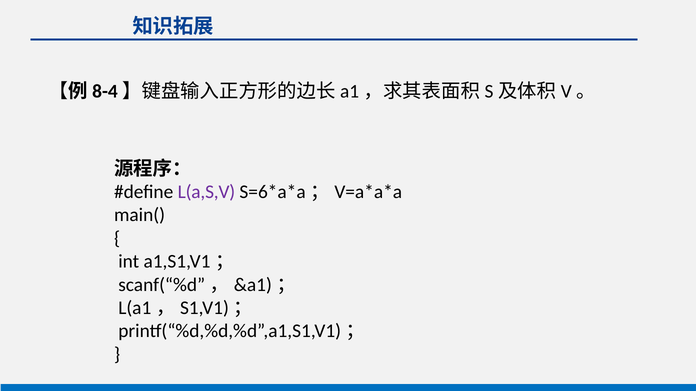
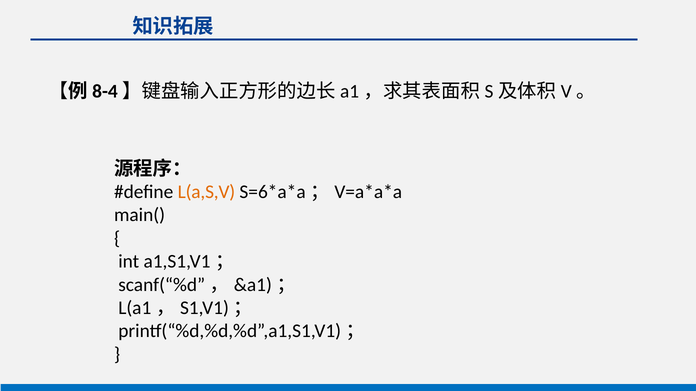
L(a,S,V colour: purple -> orange
